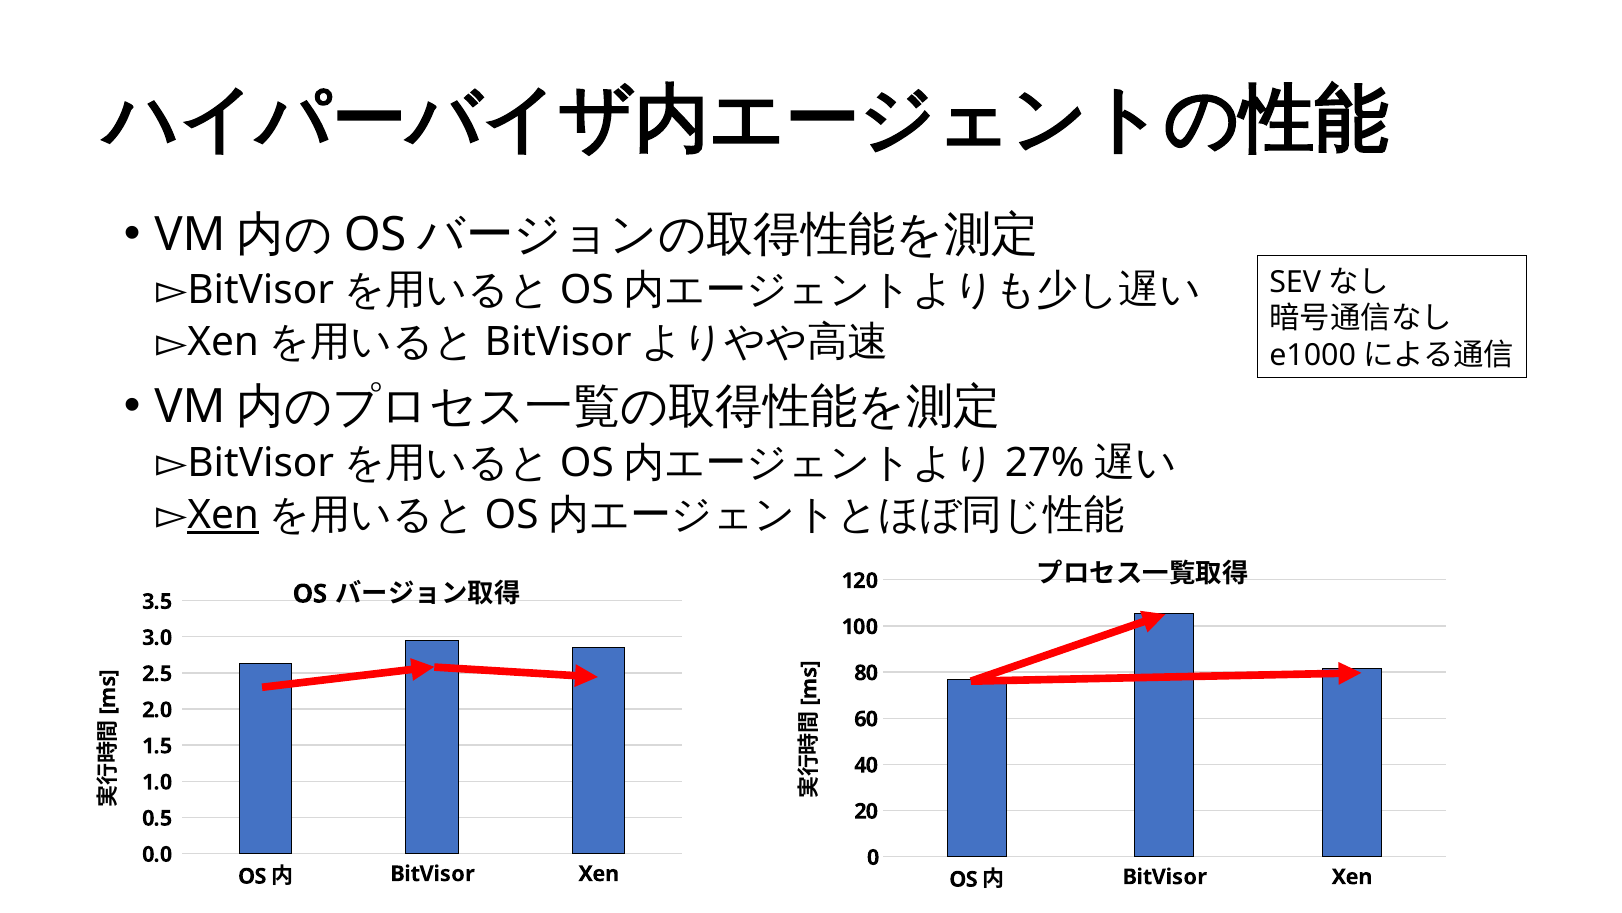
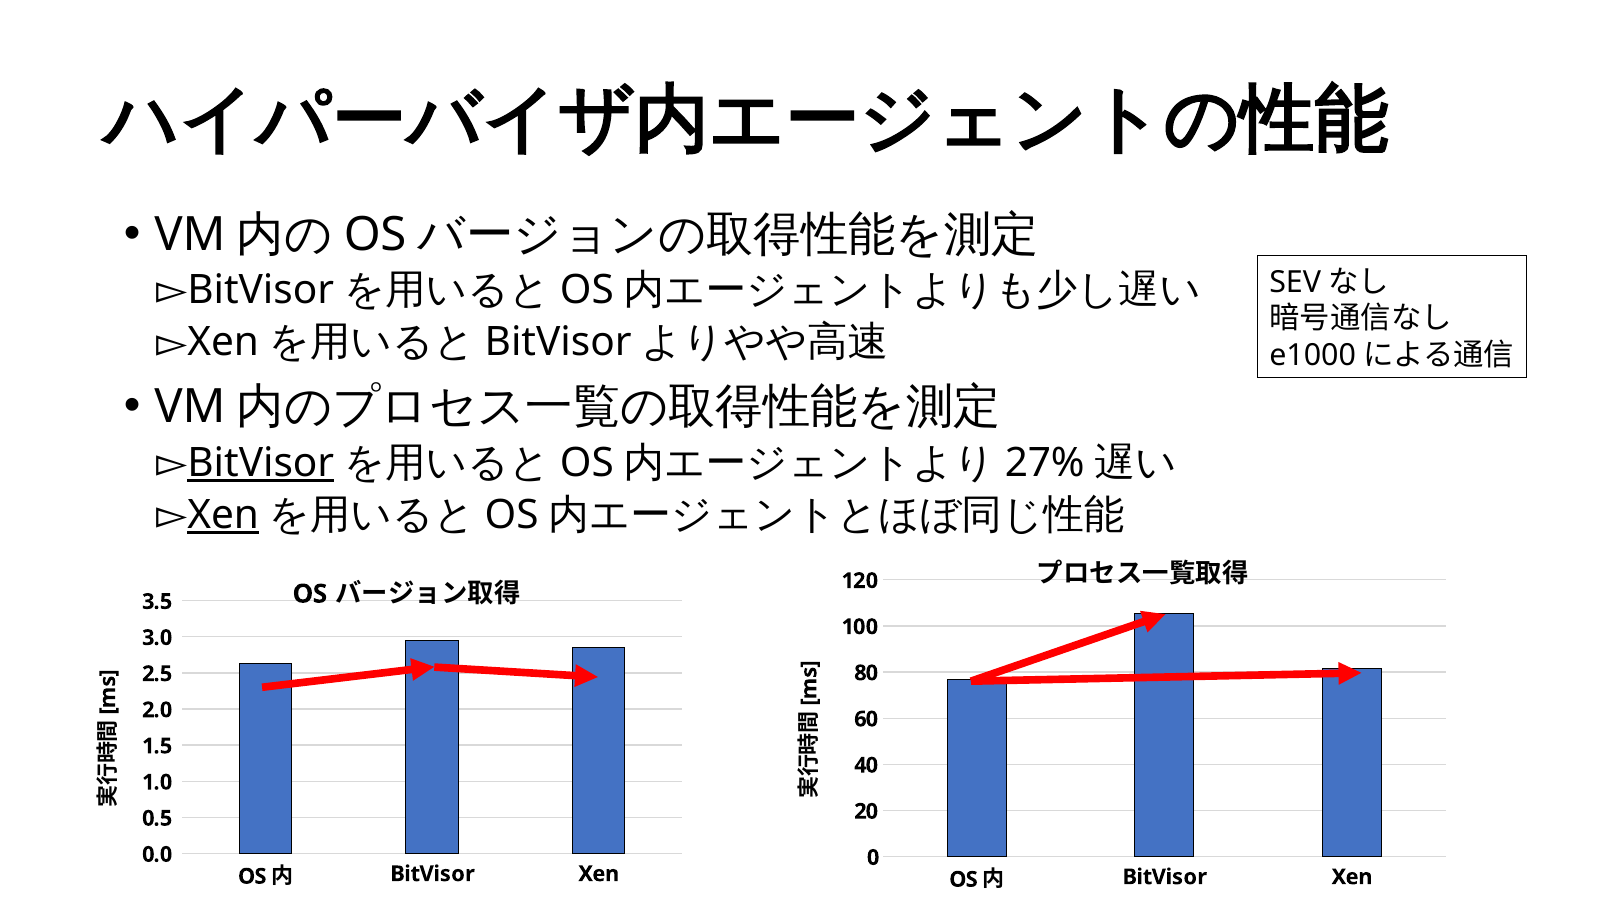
BitVisor at (261, 463) underline: none -> present
